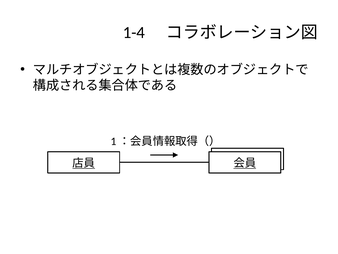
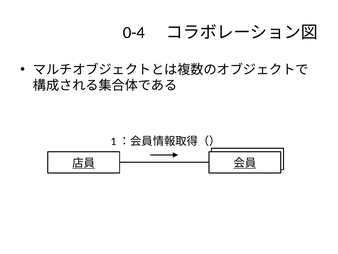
1-4: 1-4 -> 0-4
